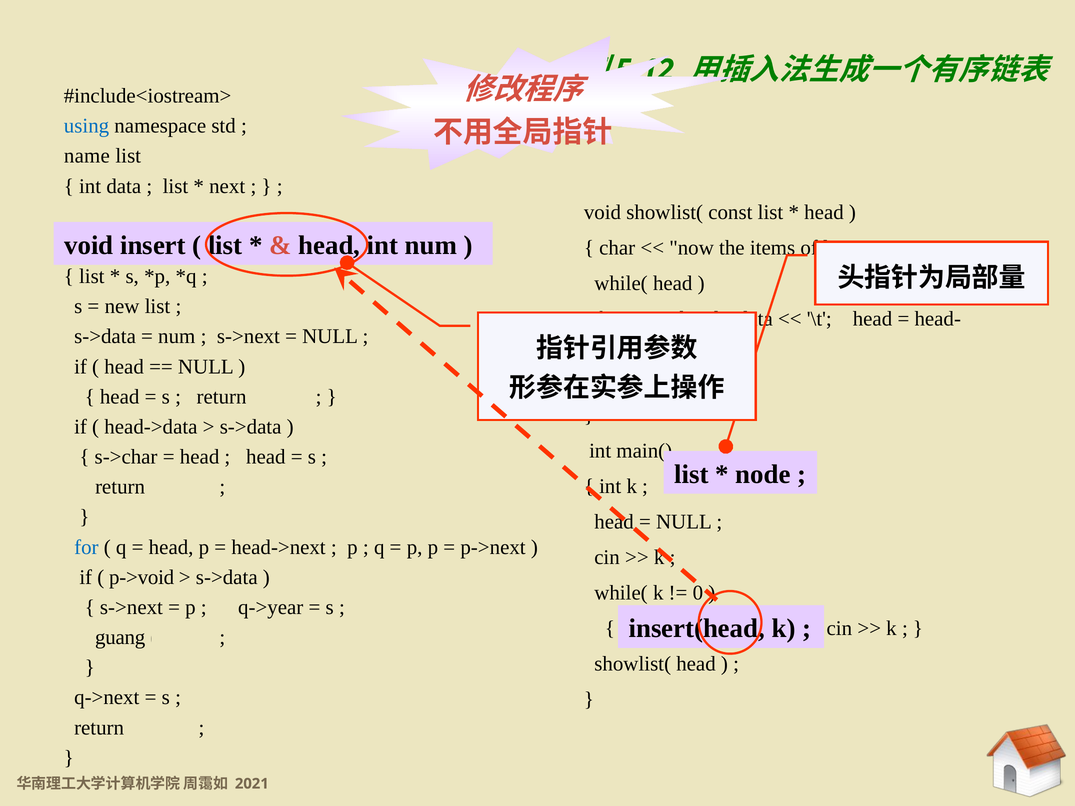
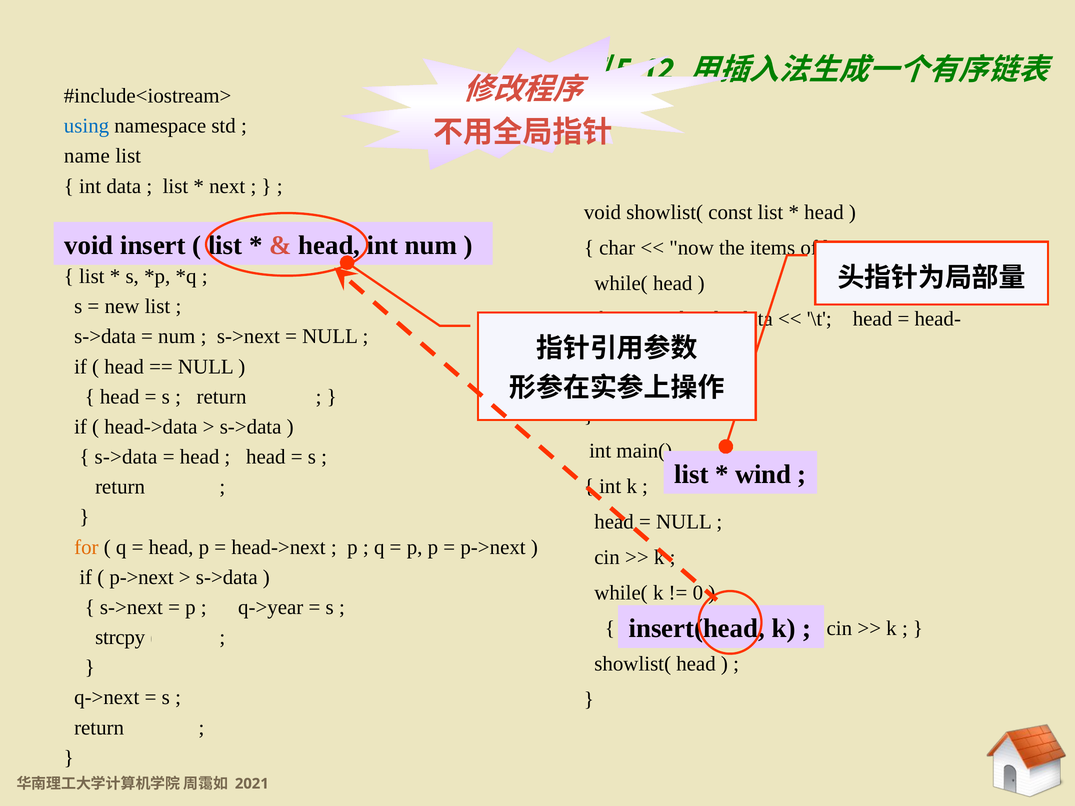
s->char at (126, 457): s->char -> s->data
node: node -> wind
for colour: blue -> orange
p->void at (142, 577): p->void -> p->next
guang: guang -> strcpy
